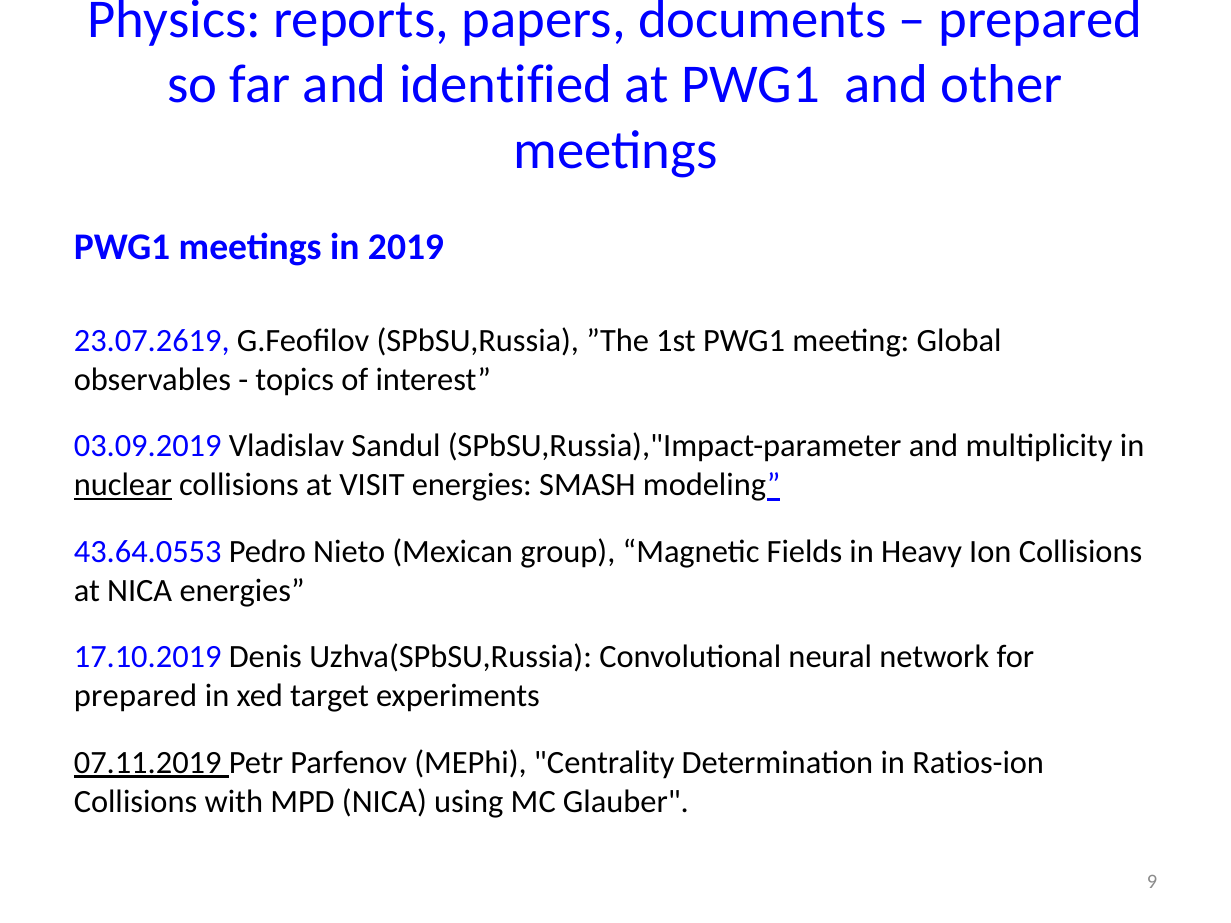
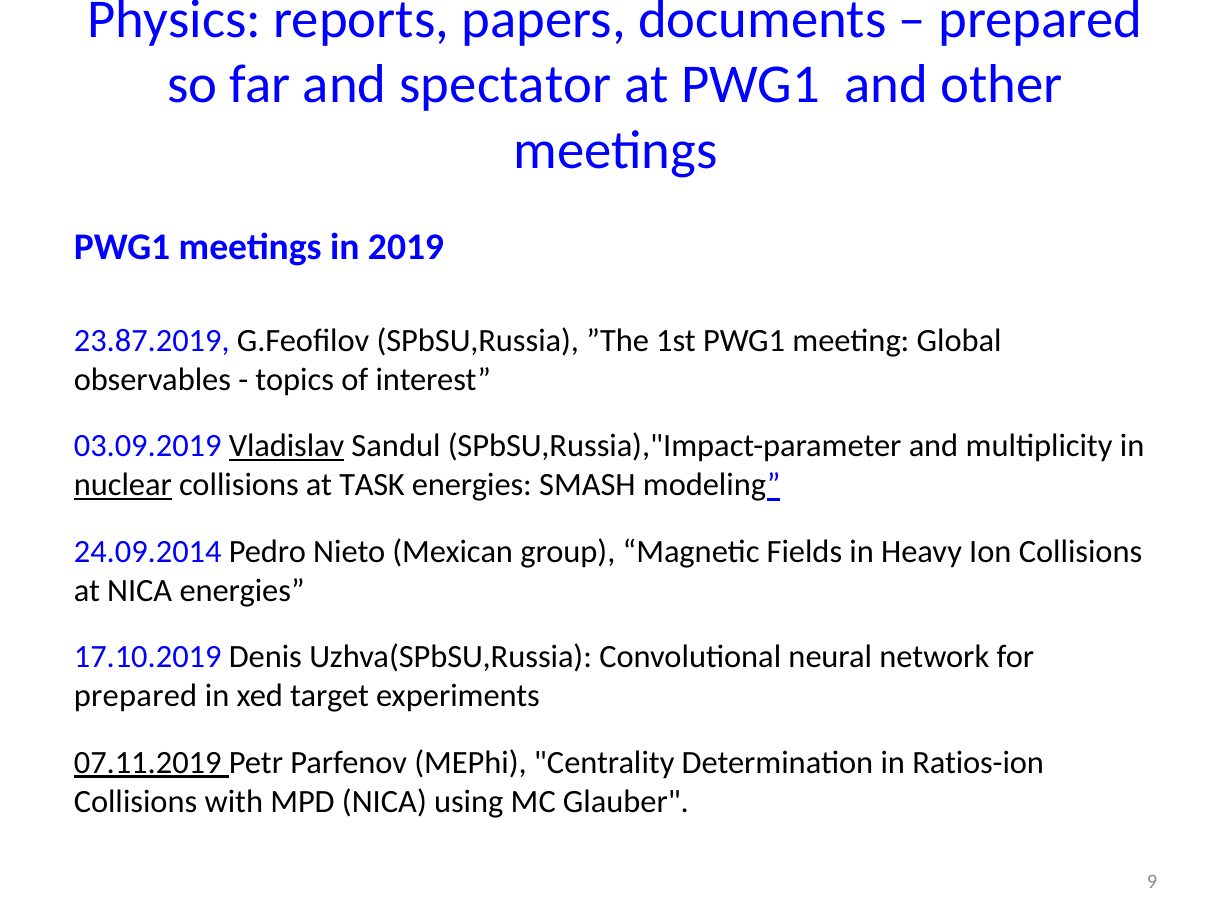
identified: identified -> spectator
23.07.2619: 23.07.2619 -> 23.87.2019
Vladislav underline: none -> present
VISIT: VISIT -> TASK
43.64.0553: 43.64.0553 -> 24.09.2014
